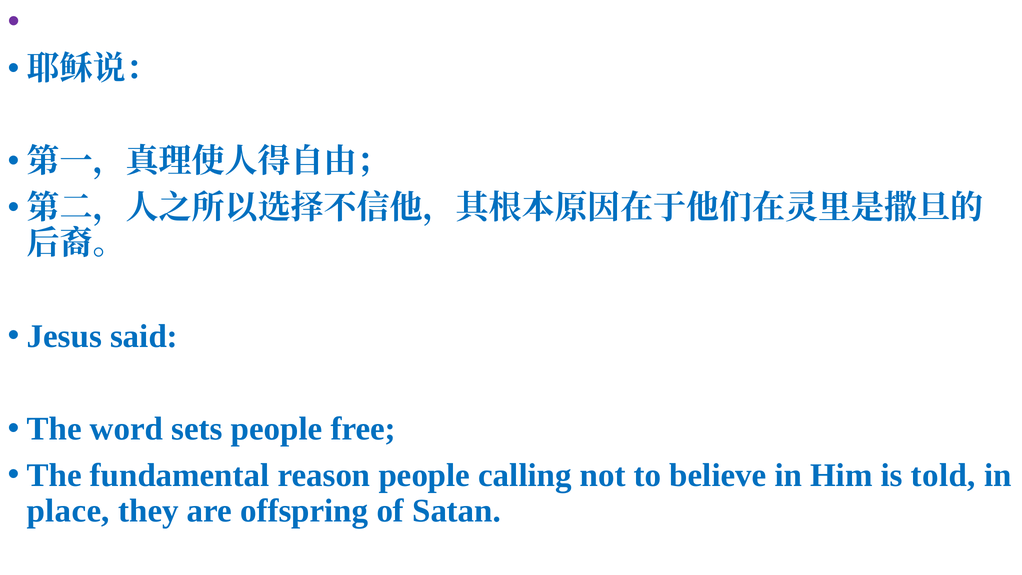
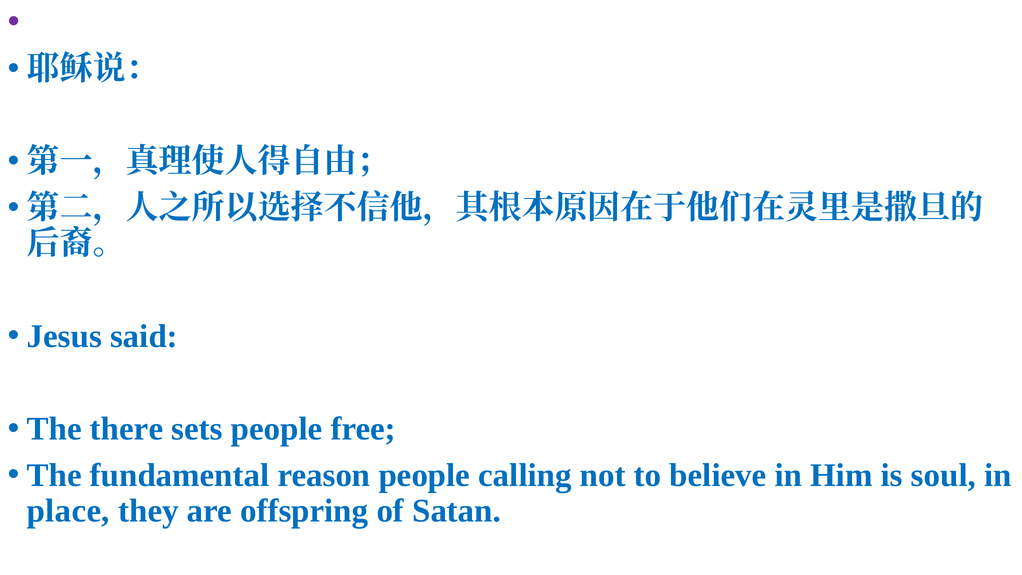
word: word -> there
told: told -> soul
